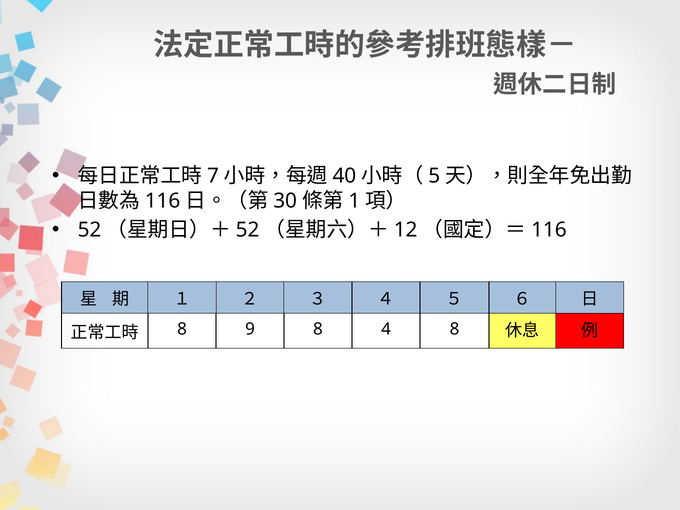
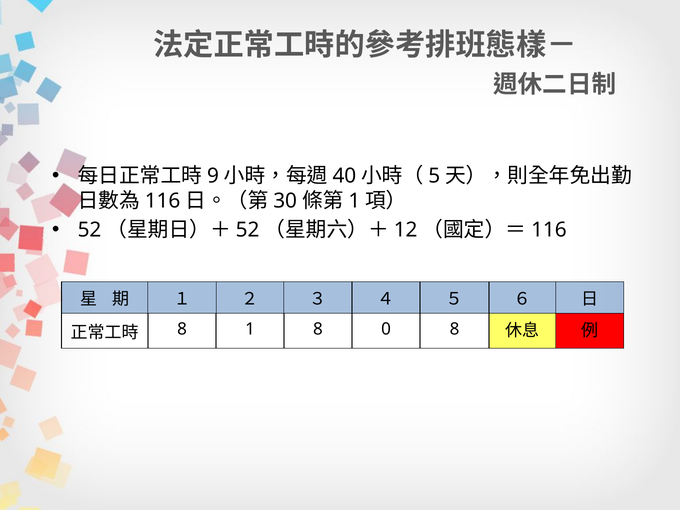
7: 7 -> 9
8 9: 9 -> 1
4: 4 -> 0
